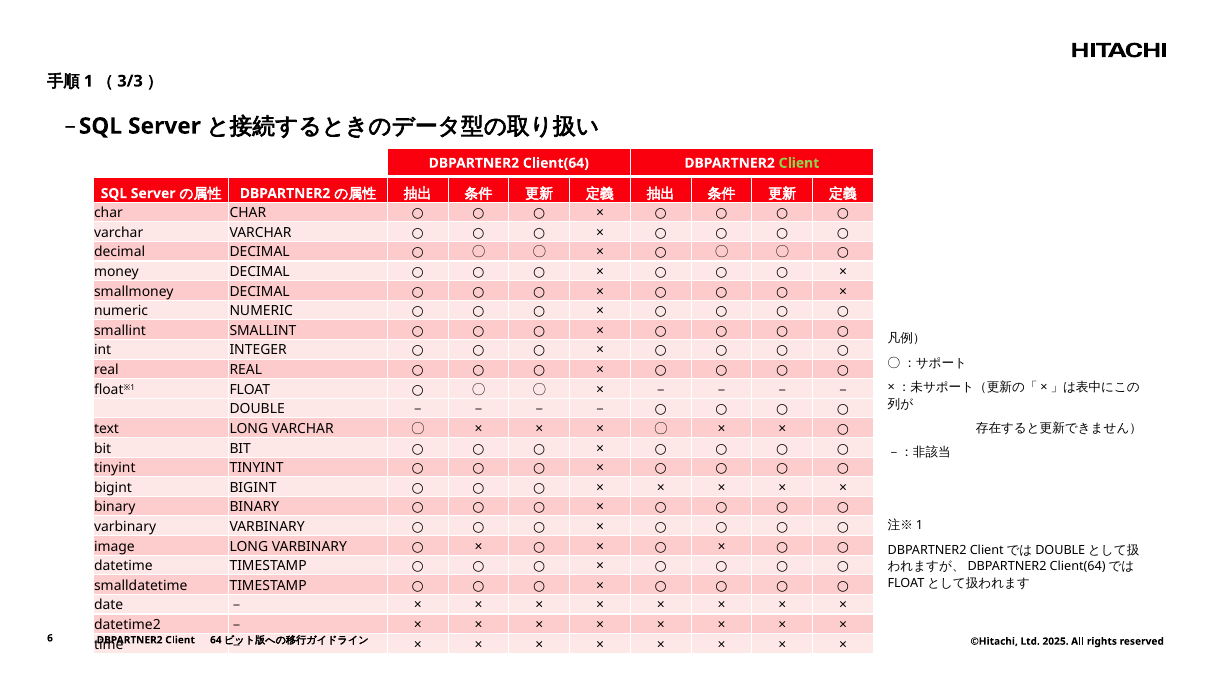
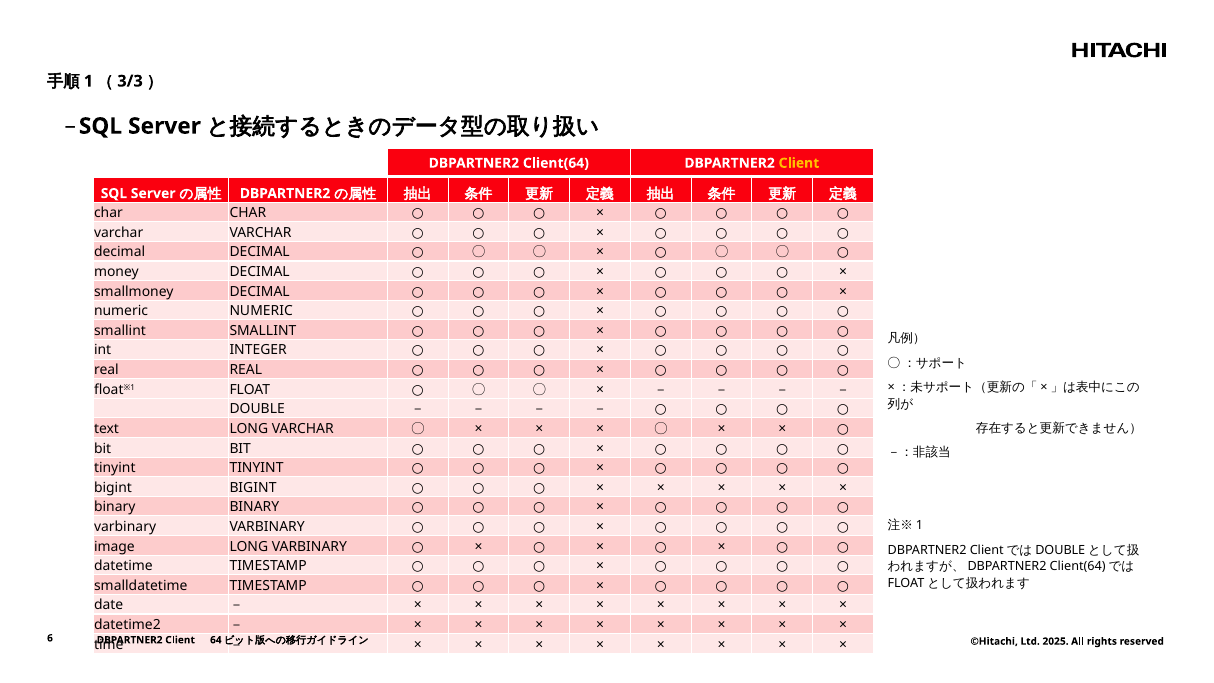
Client at (799, 163) colour: light green -> yellow
